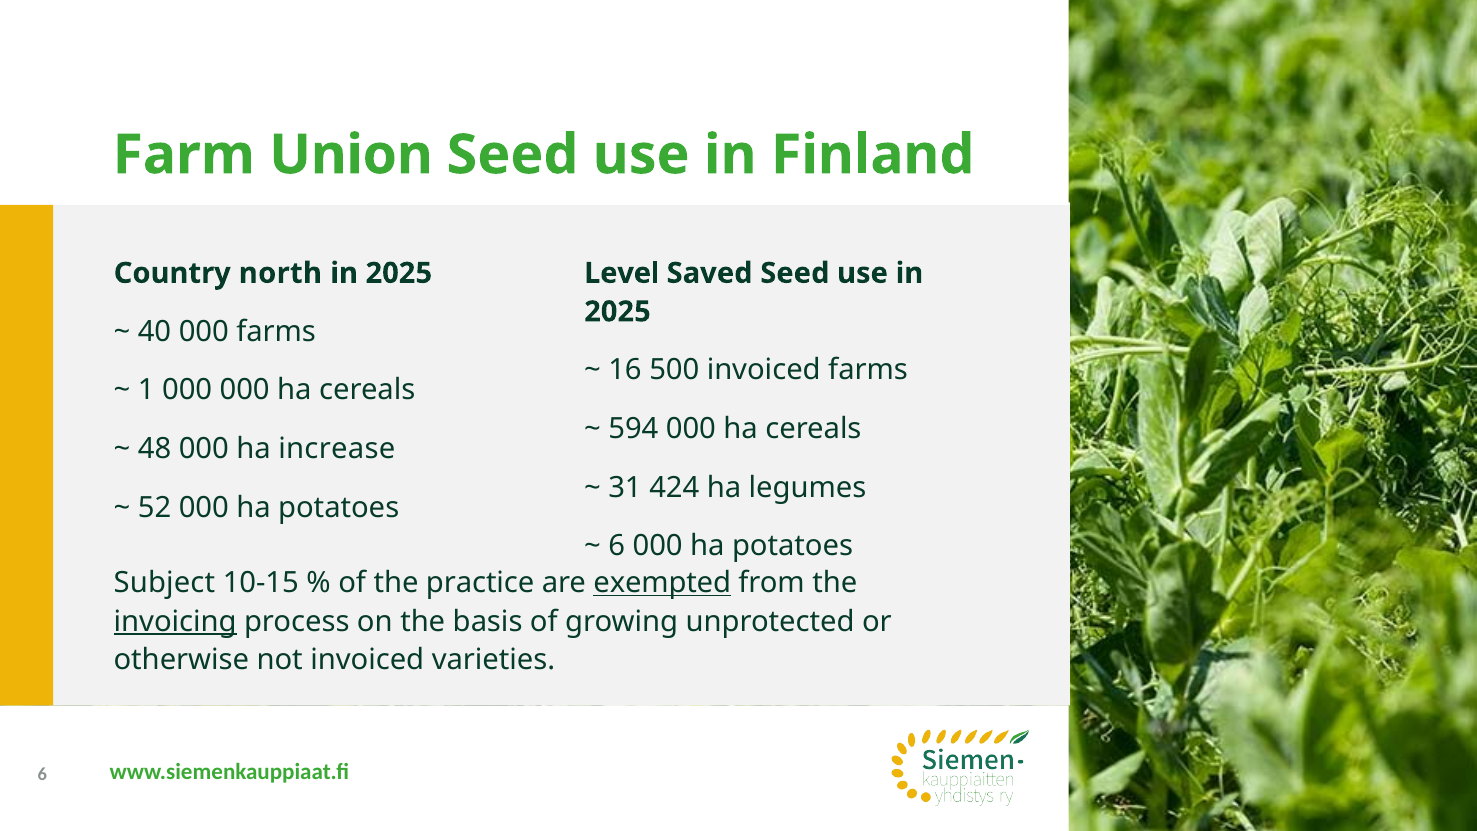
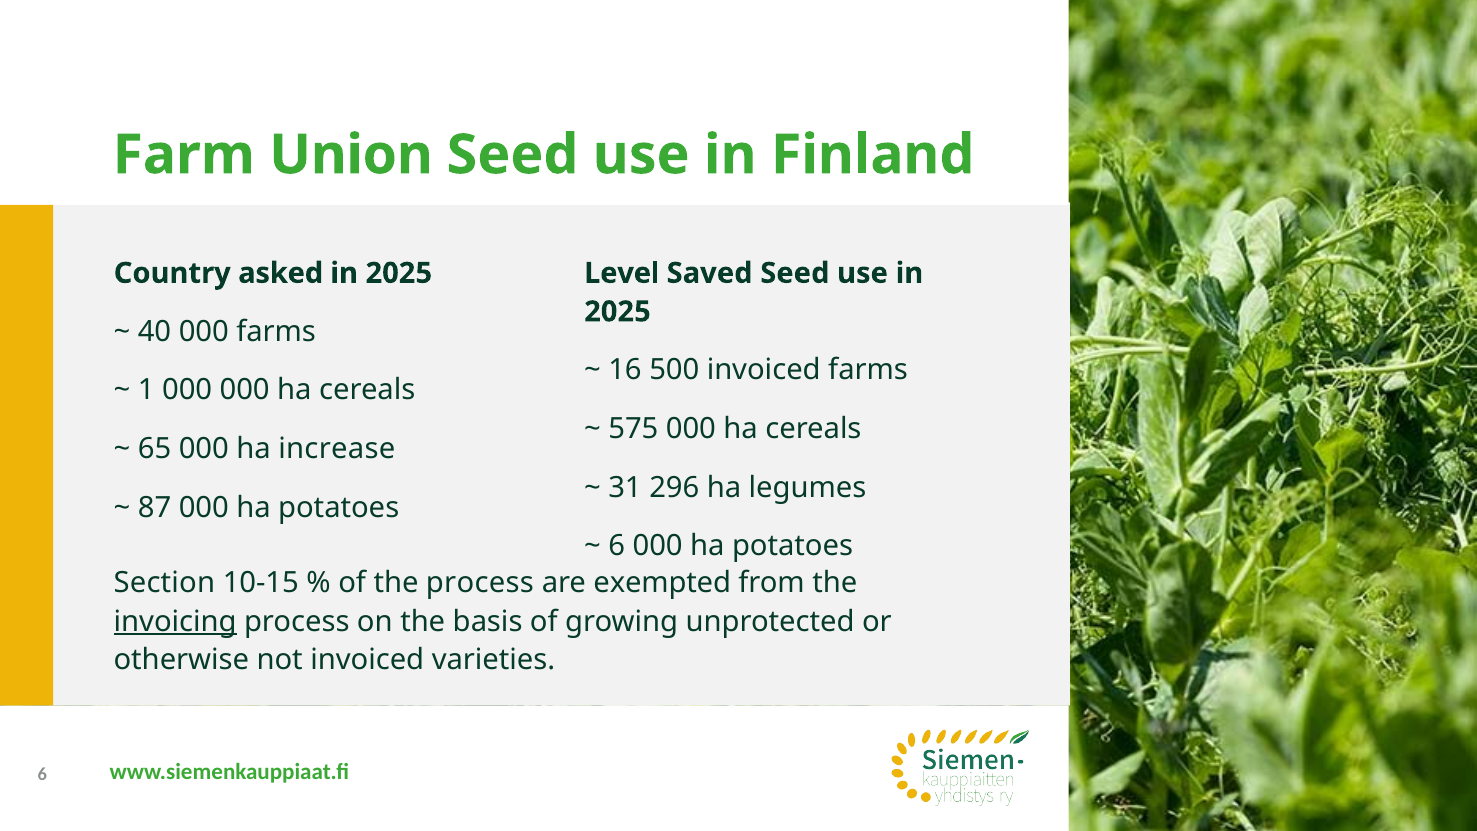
north: north -> asked
594: 594 -> 575
48: 48 -> 65
424: 424 -> 296
52: 52 -> 87
Subject: Subject -> Section
the practice: practice -> process
exempted underline: present -> none
